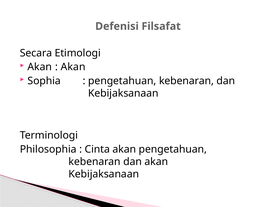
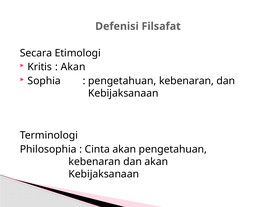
Akan at (40, 67): Akan -> Kritis
